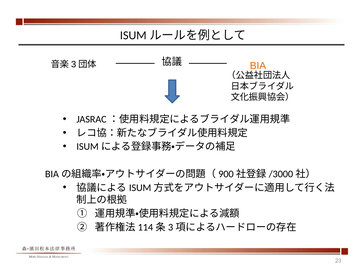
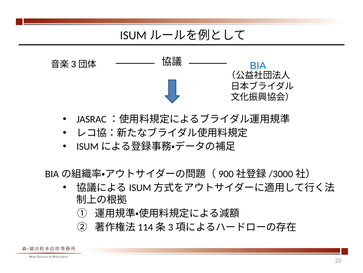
BIA colour: orange -> blue
